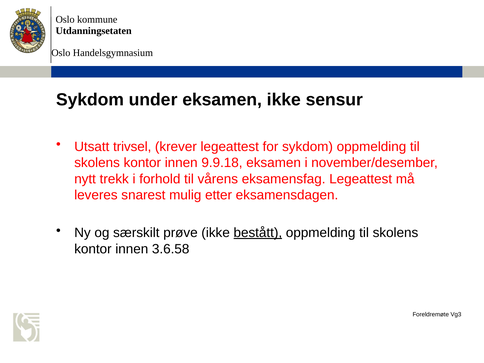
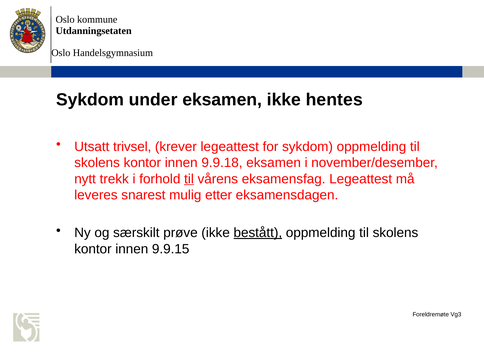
sensur: sensur -> hentes
til at (189, 179) underline: none -> present
3.6.58: 3.6.58 -> 9.9.15
